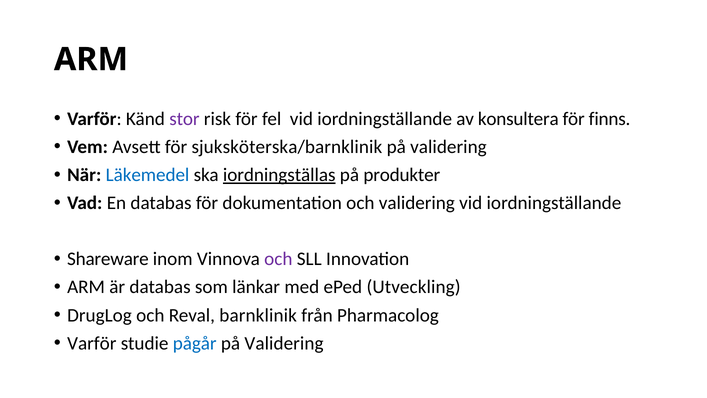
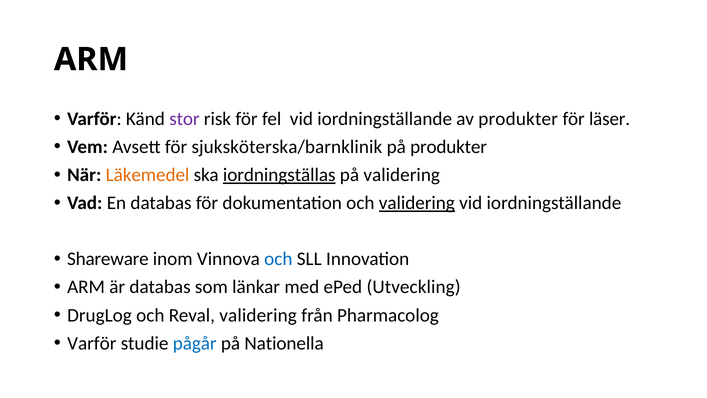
av konsultera: konsultera -> produkter
finns: finns -> läser
validering at (448, 147): validering -> produkter
Läkemedel colour: blue -> orange
på produkter: produkter -> validering
validering at (417, 203) underline: none -> present
och at (278, 259) colour: purple -> blue
Reval barnklinik: barnklinik -> validering
Validering at (284, 343): Validering -> Nationella
